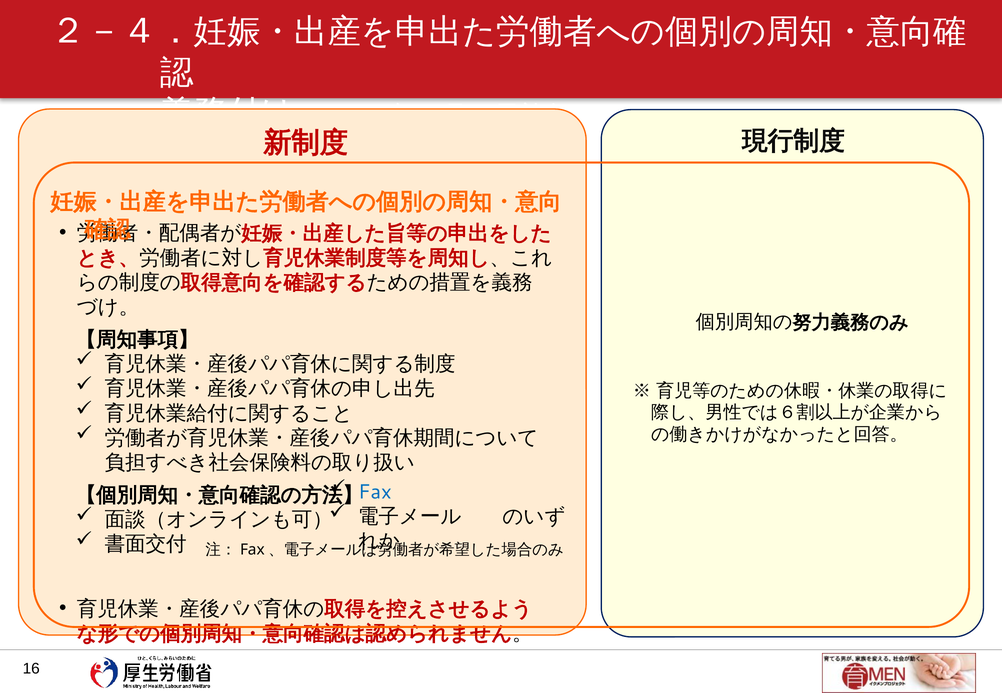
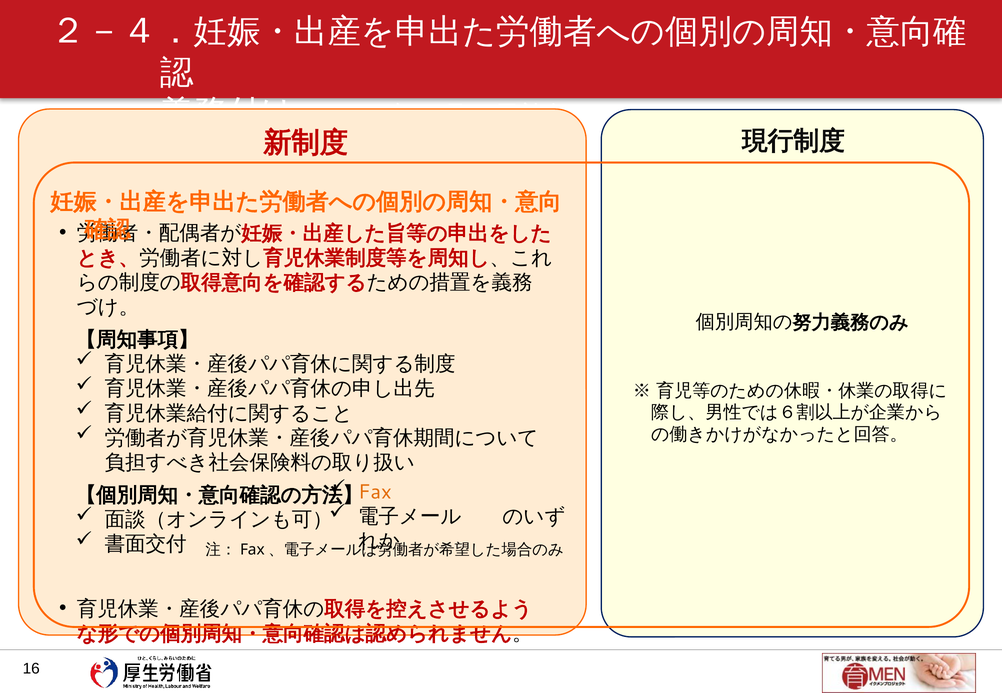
Fax colour: blue -> orange
